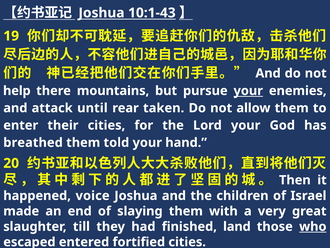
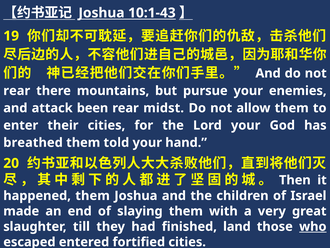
help at (17, 91): help -> rear
your at (248, 91) underline: present -> none
until: until -> been
taken: taken -> midst
happened voice: voice -> them
